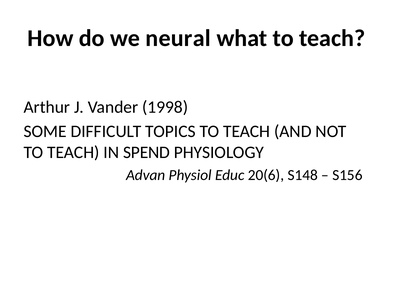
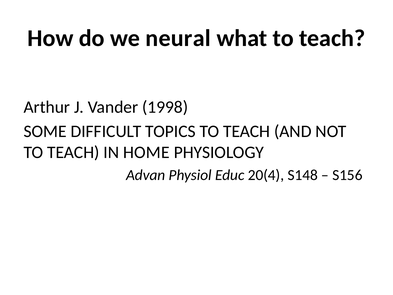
SPEND: SPEND -> HOME
20(6: 20(6 -> 20(4
